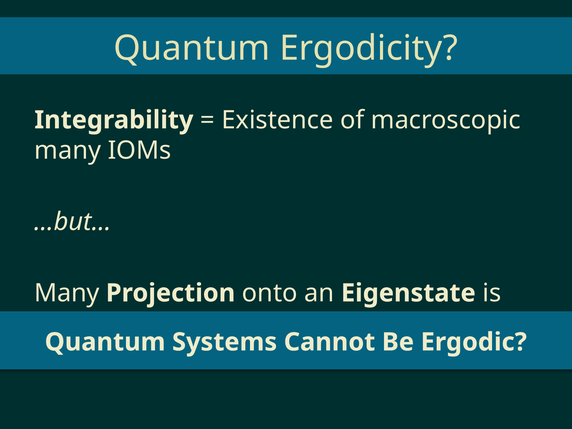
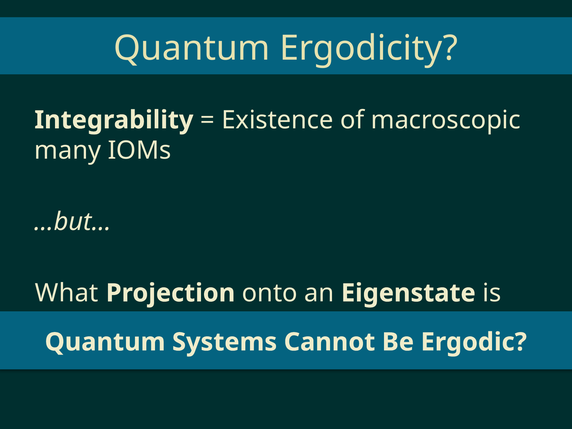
Many at (67, 293): Many -> What
